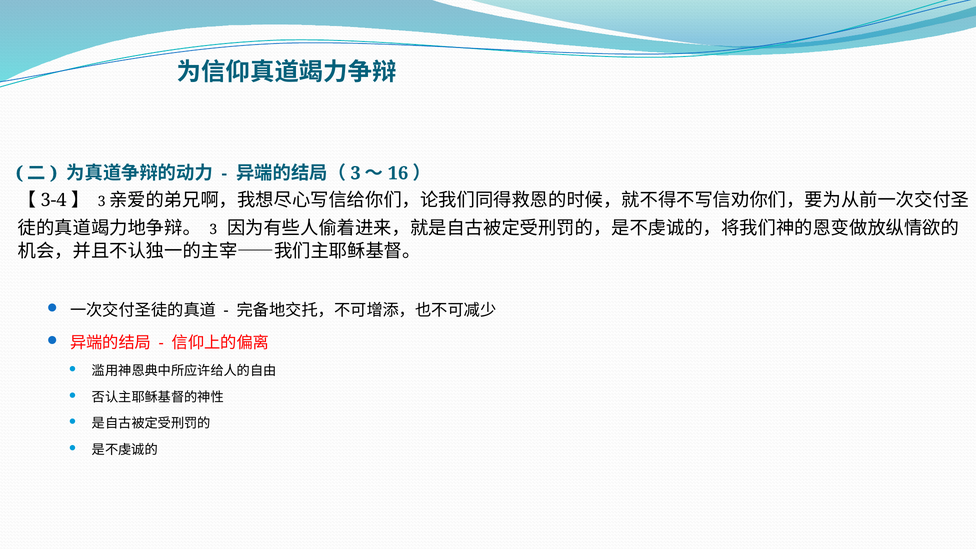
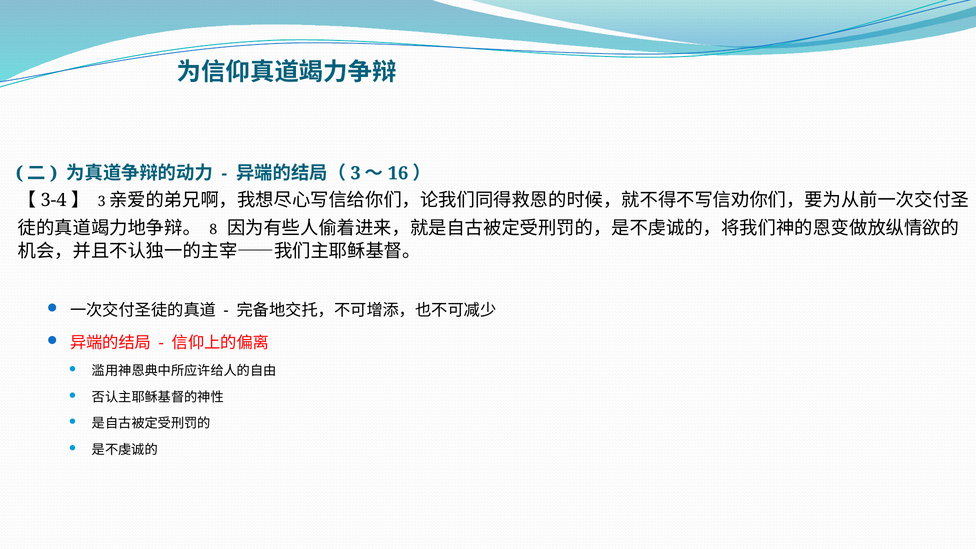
3 at (213, 229): 3 -> 8
